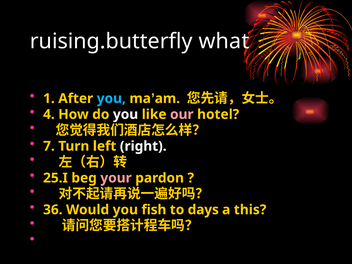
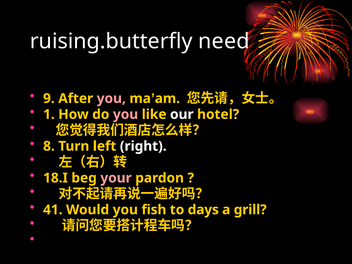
what: what -> need
1: 1 -> 9
you at (111, 98) colour: light blue -> pink
4: 4 -> 1
you at (126, 114) colour: white -> pink
our colour: pink -> white
7: 7 -> 8
25.I: 25.I -> 18.I
36: 36 -> 41
this: this -> grill
